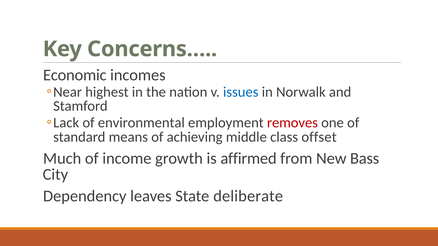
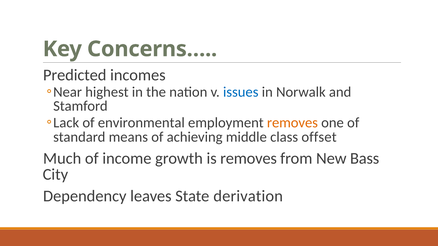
Economic: Economic -> Predicted
removes at (292, 123) colour: red -> orange
is affirmed: affirmed -> removes
deliberate: deliberate -> derivation
